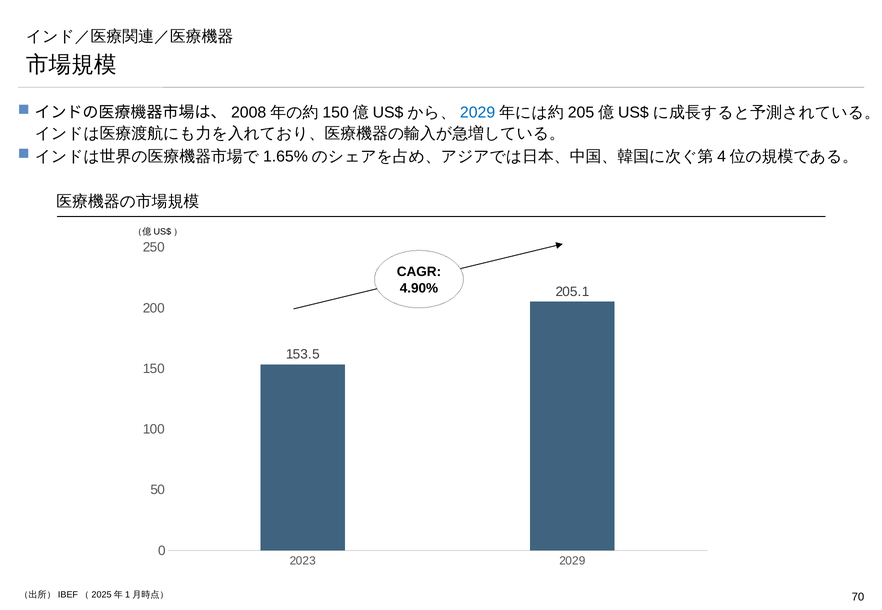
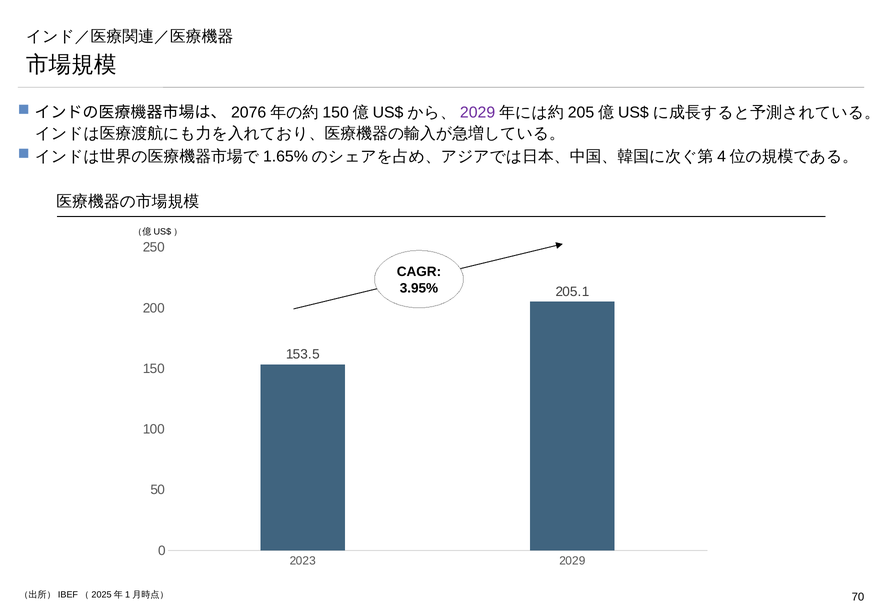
2008: 2008 -> 2076
2029 at (478, 113) colour: blue -> purple
4.90%: 4.90% -> 3.95%
